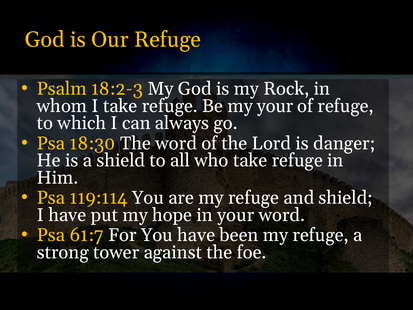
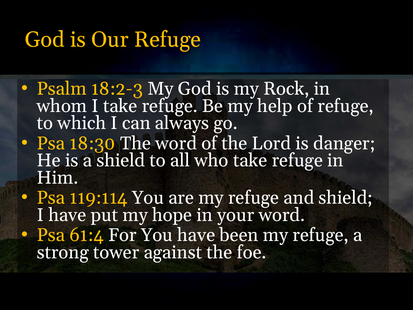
my your: your -> help
61:7: 61:7 -> 61:4
